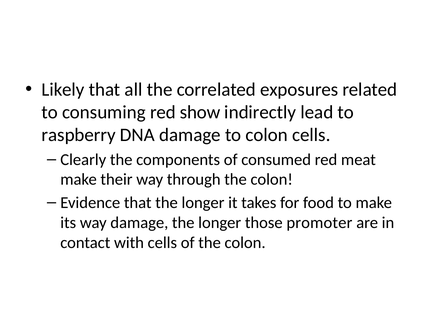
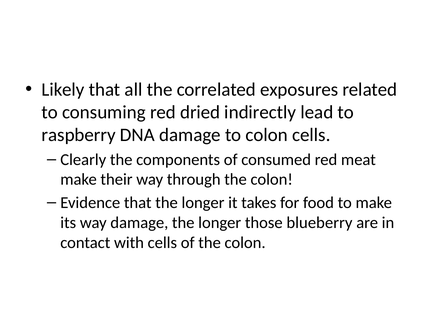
show: show -> dried
promoter: promoter -> blueberry
